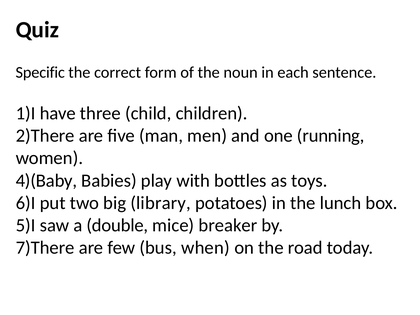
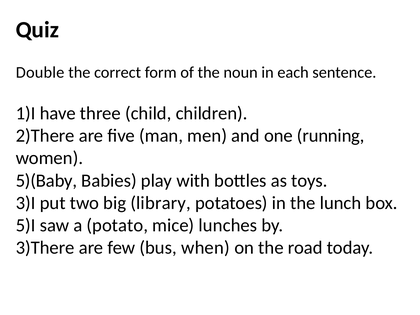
Specific: Specific -> Double
4)(Baby: 4)(Baby -> 5)(Baby
6)I: 6)I -> 3)I
double: double -> potato
breaker: breaker -> lunches
7)There: 7)There -> 3)There
